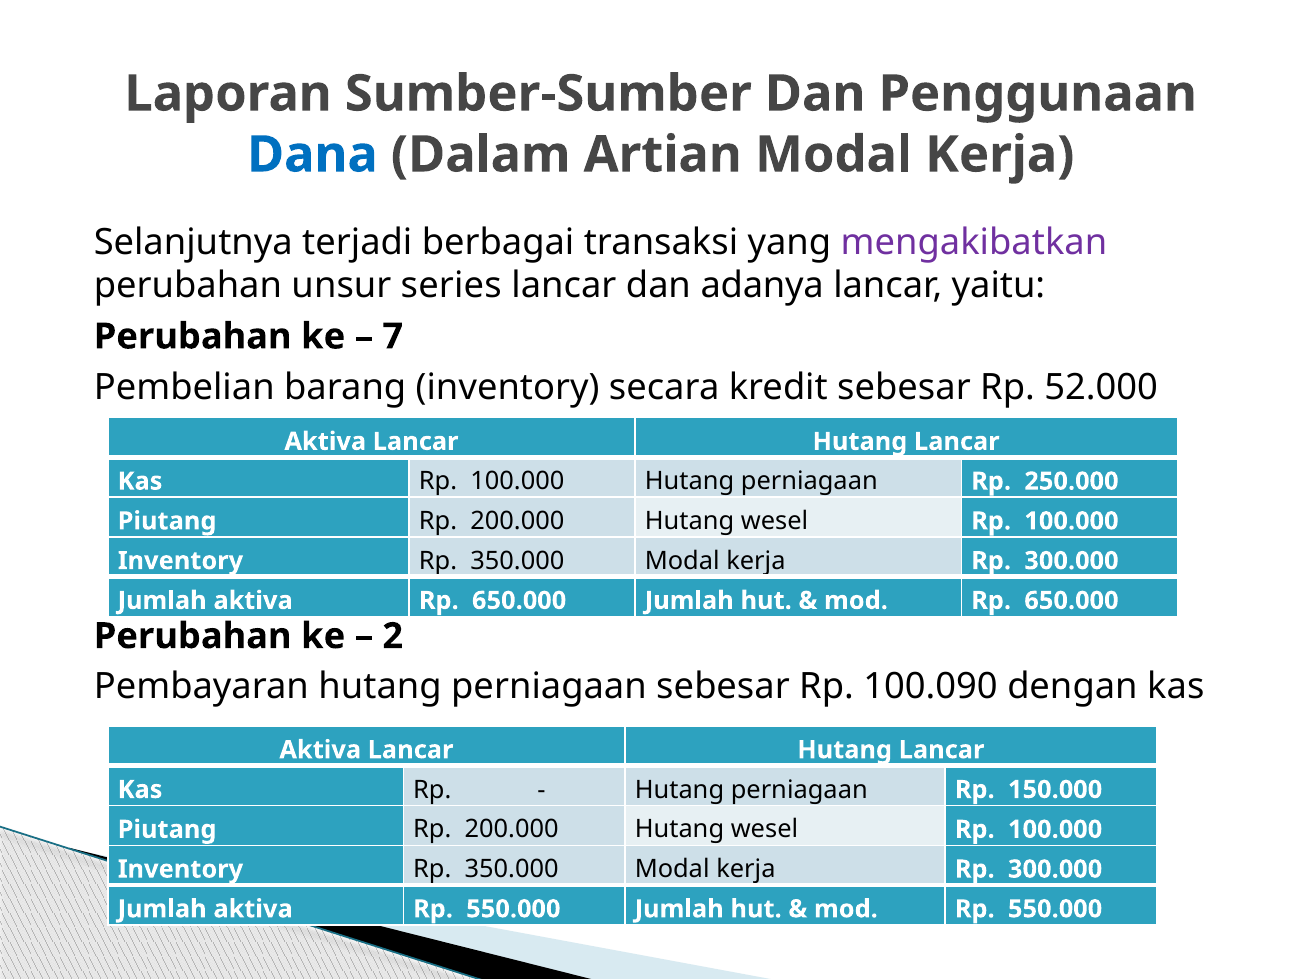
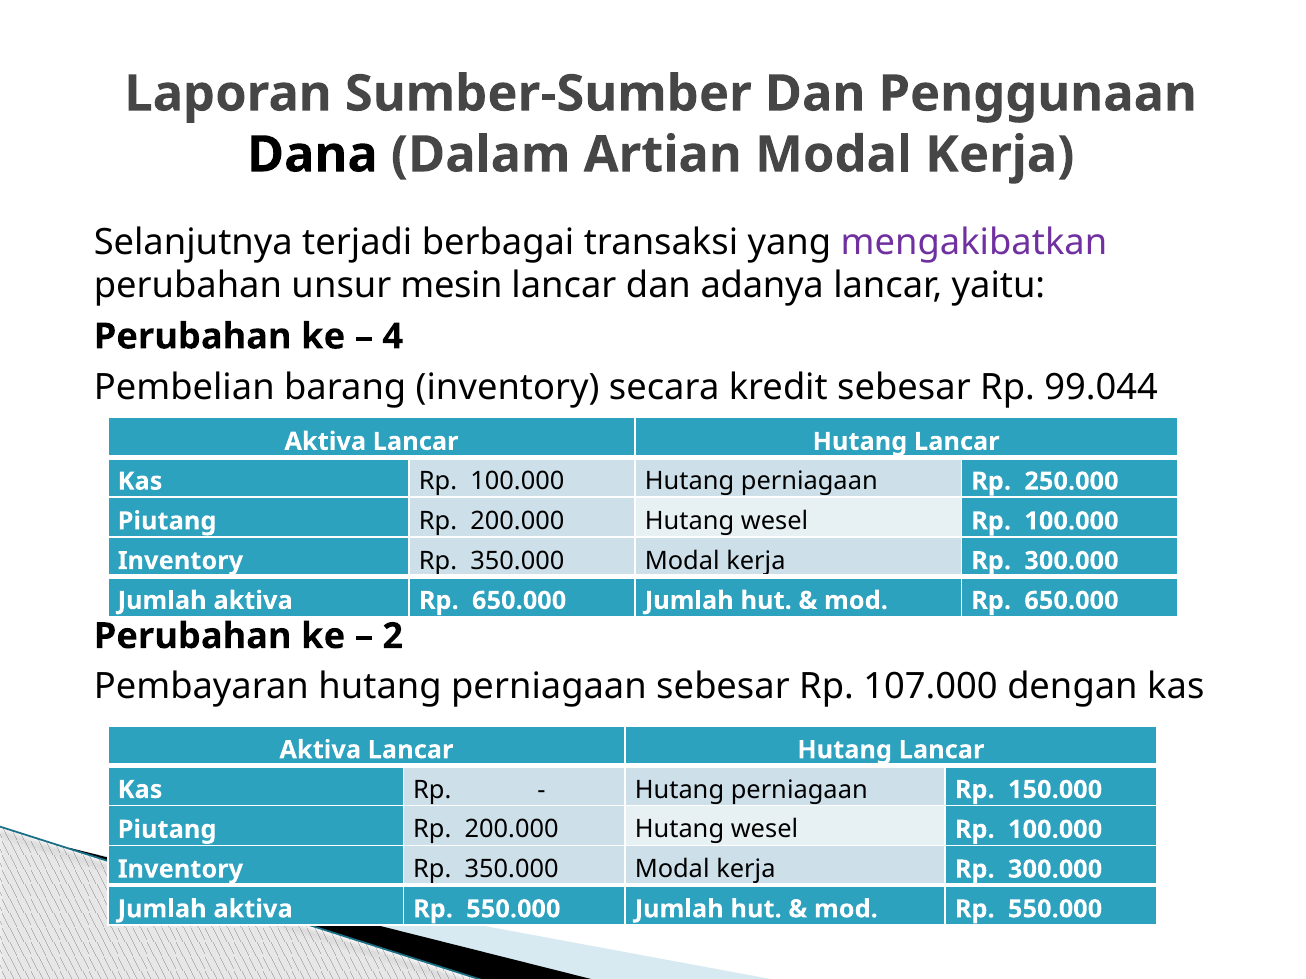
Dana colour: blue -> black
series: series -> mesin
7: 7 -> 4
52.000: 52.000 -> 99.044
100.090: 100.090 -> 107.000
